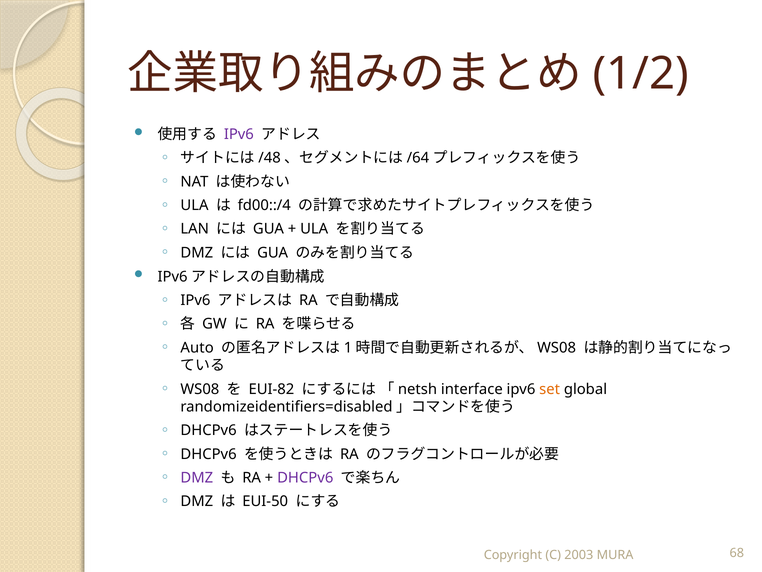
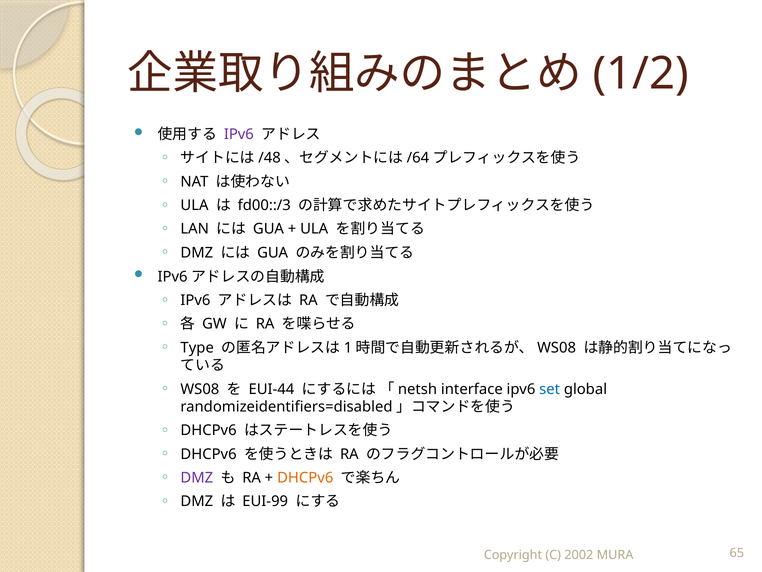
fd00::/4: fd00::/4 -> fd00::/3
Auto: Auto -> Type
EUI-82: EUI-82 -> EUI-44
set colour: orange -> blue
DHCPv6 at (305, 477) colour: purple -> orange
EUI-50: EUI-50 -> EUI-99
2003: 2003 -> 2002
68: 68 -> 65
